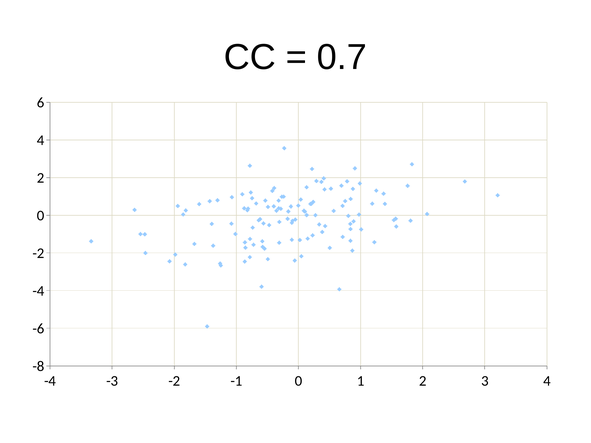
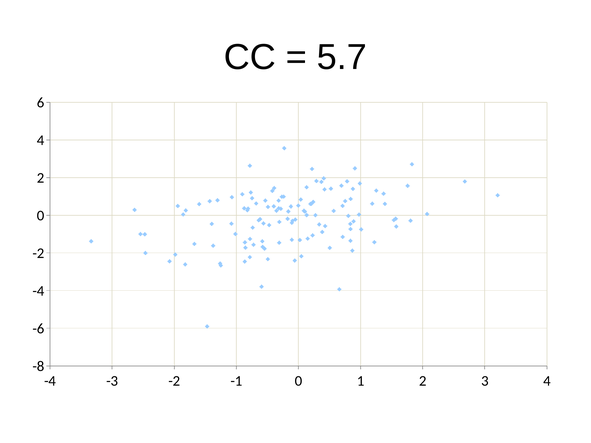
0.7: 0.7 -> 5.7
